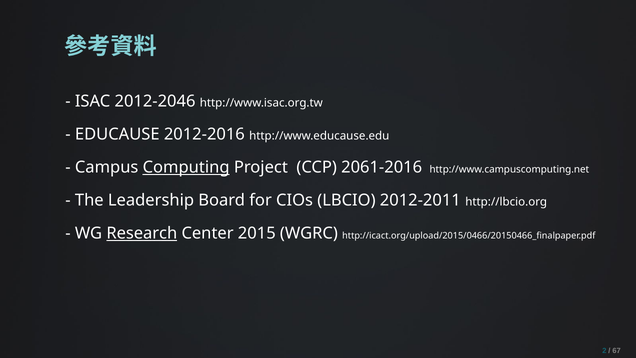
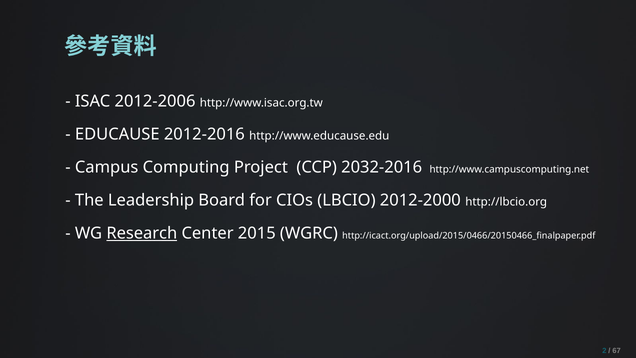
2012-2046: 2012-2046 -> 2012-2006
Computing underline: present -> none
2061-2016: 2061-2016 -> 2032-2016
2012-2011: 2012-2011 -> 2012-2000
